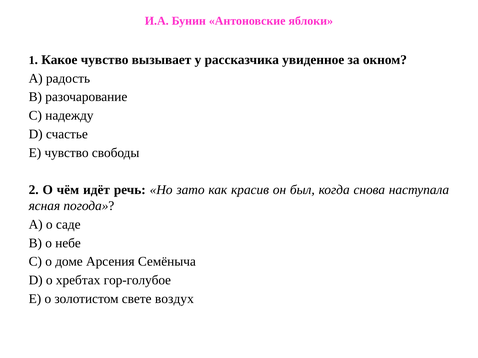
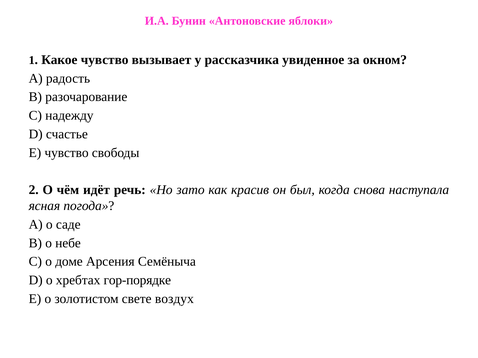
гор-голубое: гор-голубое -> гор-порядке
